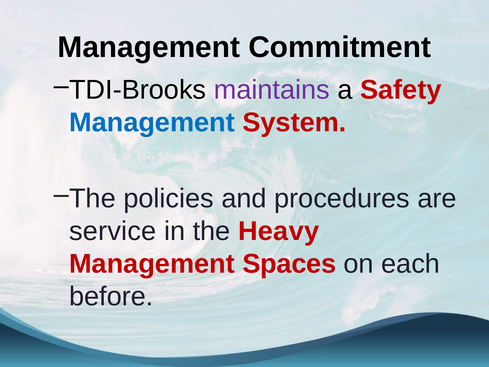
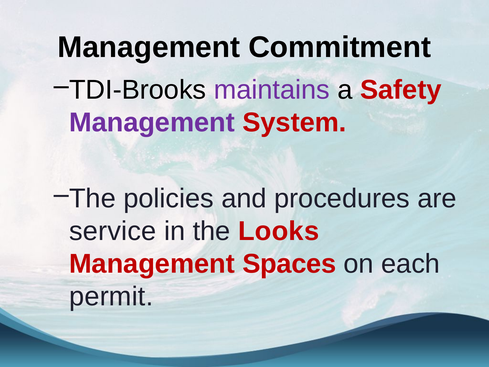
Management at (152, 123) colour: blue -> purple
Heavy: Heavy -> Looks
before: before -> permit
